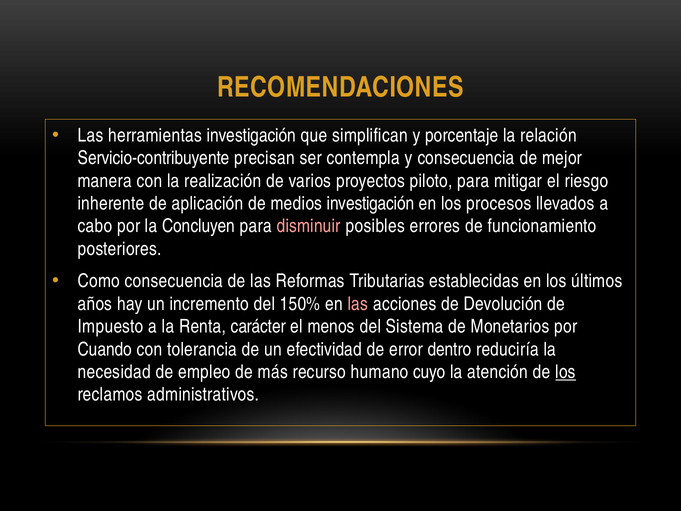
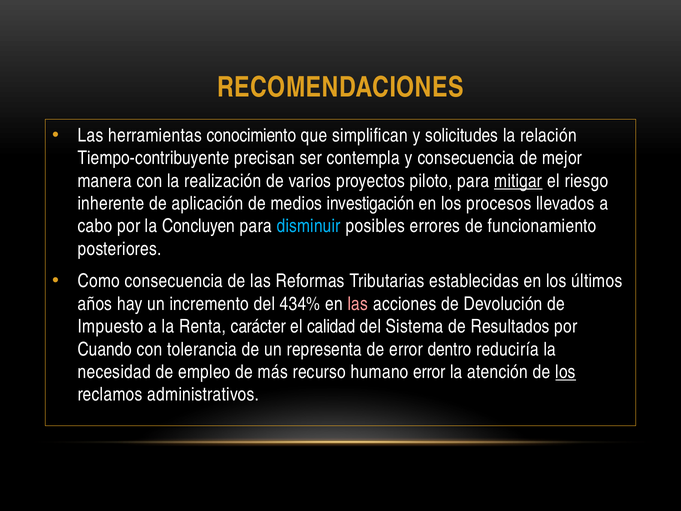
herramientas investigación: investigación -> conocimiento
porcentaje: porcentaje -> solicitudes
Servicio-contribuyente: Servicio-contribuyente -> Tiempo-contribuyente
mitigar underline: none -> present
disminuir colour: pink -> light blue
150%: 150% -> 434%
menos: menos -> calidad
Monetarios: Monetarios -> Resultados
efectividad: efectividad -> representa
humano cuyo: cuyo -> error
